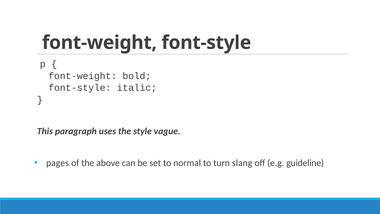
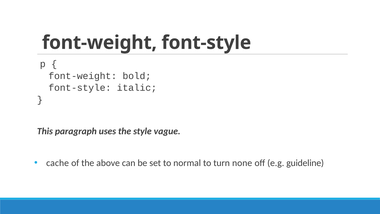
pages: pages -> cache
slang: slang -> none
